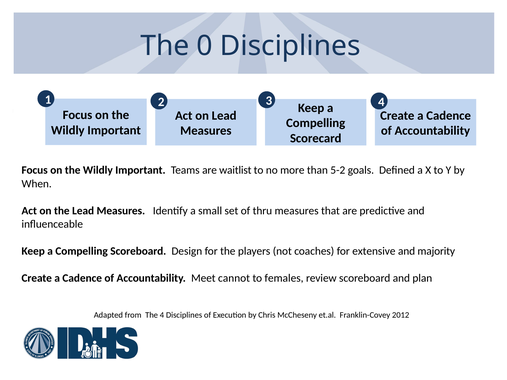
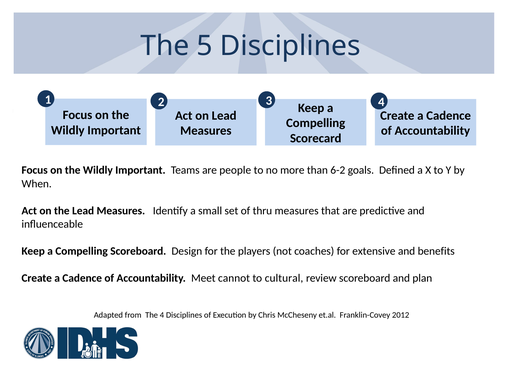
0: 0 -> 5
waitlist: waitlist -> people
5-2: 5-2 -> 6-2
majority: majority -> benefits
females: females -> cultural
